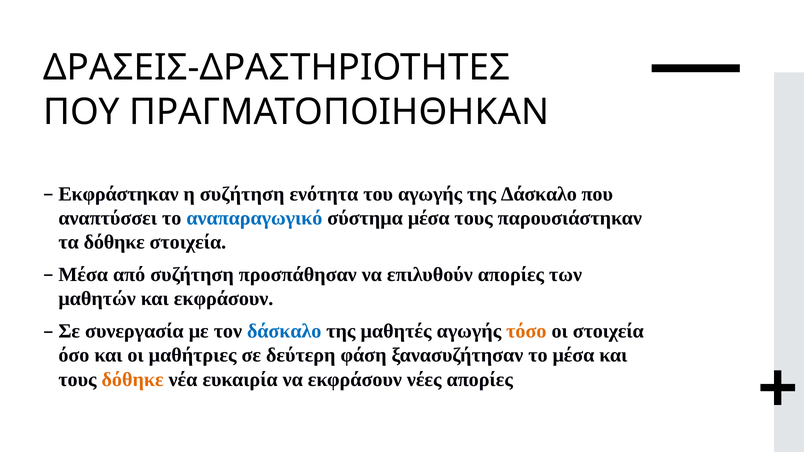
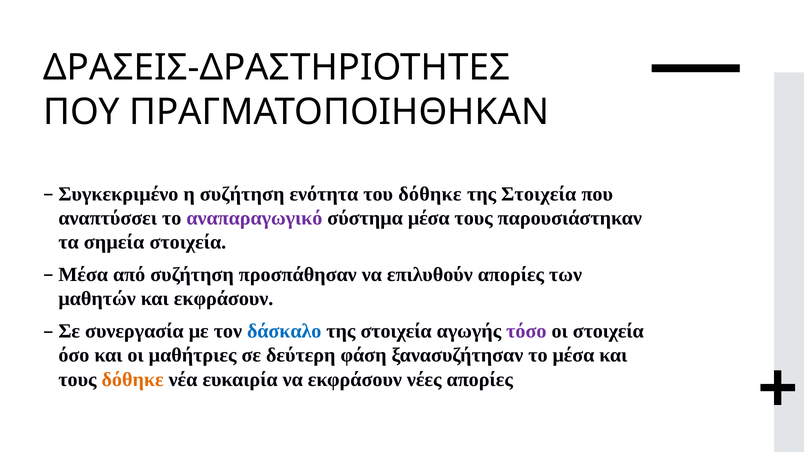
Εκφράστηκαν: Εκφράστηκαν -> Συγκεκριμένο
του αγωγής: αγωγής -> δόθηκε
Δάσκαλο at (539, 194): Δάσκαλο -> Στοιχεία
αναπαραγωγικό colour: blue -> purple
τα δόθηκε: δόθηκε -> σημεία
μαθητές at (396, 331): μαθητές -> στοιχεία
τόσο colour: orange -> purple
